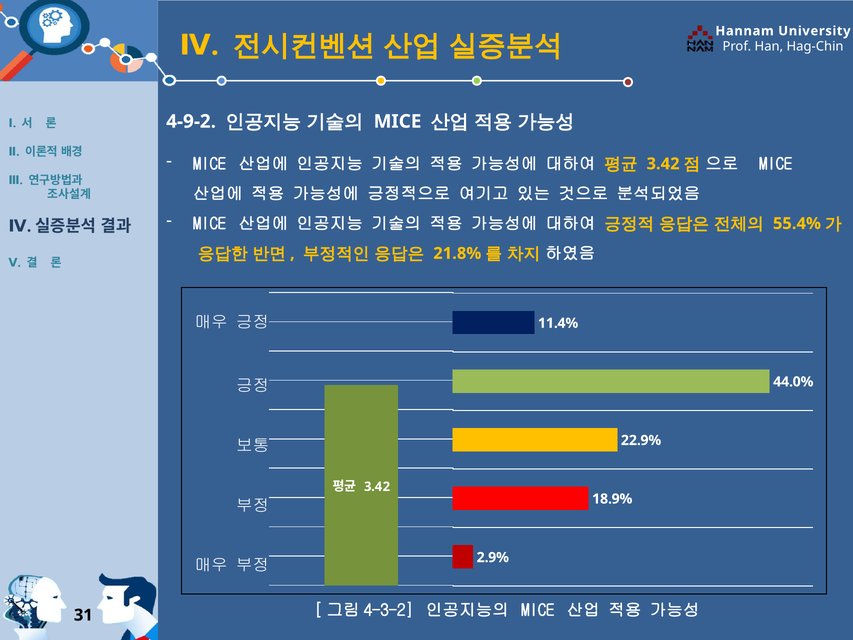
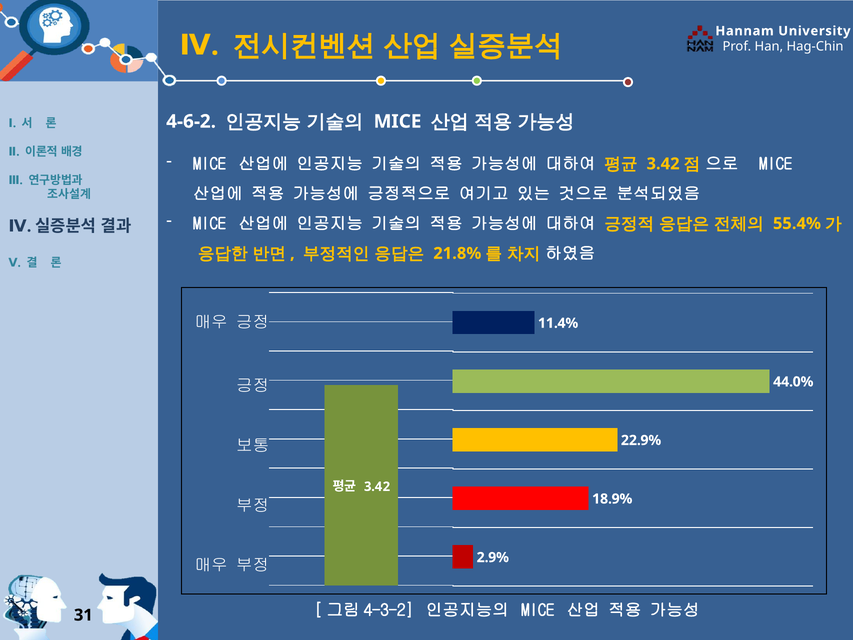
4-9-2: 4-9-2 -> 4-6-2
